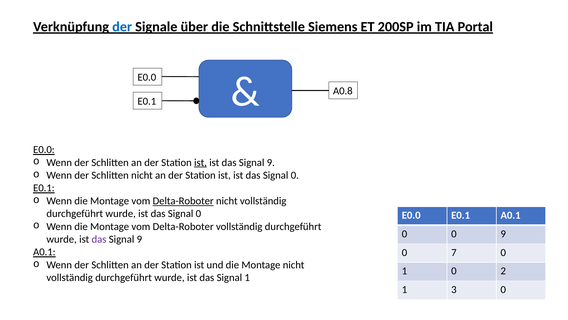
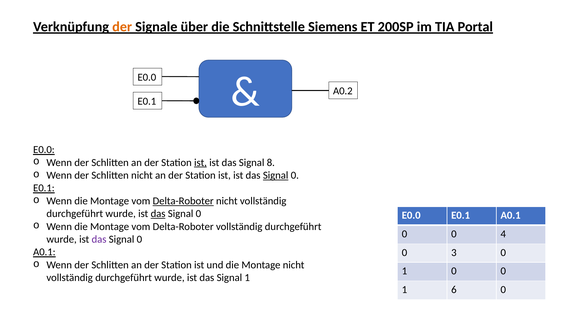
der at (122, 27) colour: blue -> orange
A0.8: A0.8 -> A0.2
9 at (271, 162): 9 -> 8
Signal at (276, 175) underline: none -> present
das at (158, 213) underline: none -> present
0 9: 9 -> 4
9 at (139, 239): 9 -> 0
7: 7 -> 3
1 0 2: 2 -> 0
3: 3 -> 6
